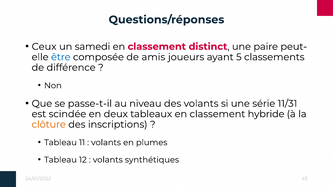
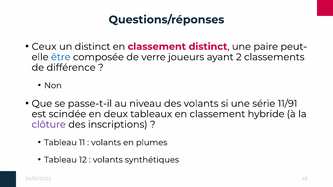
un samedi: samedi -> distinct
amis: amis -> verre
5: 5 -> 2
11/31: 11/31 -> 11/91
clôture colour: orange -> purple
